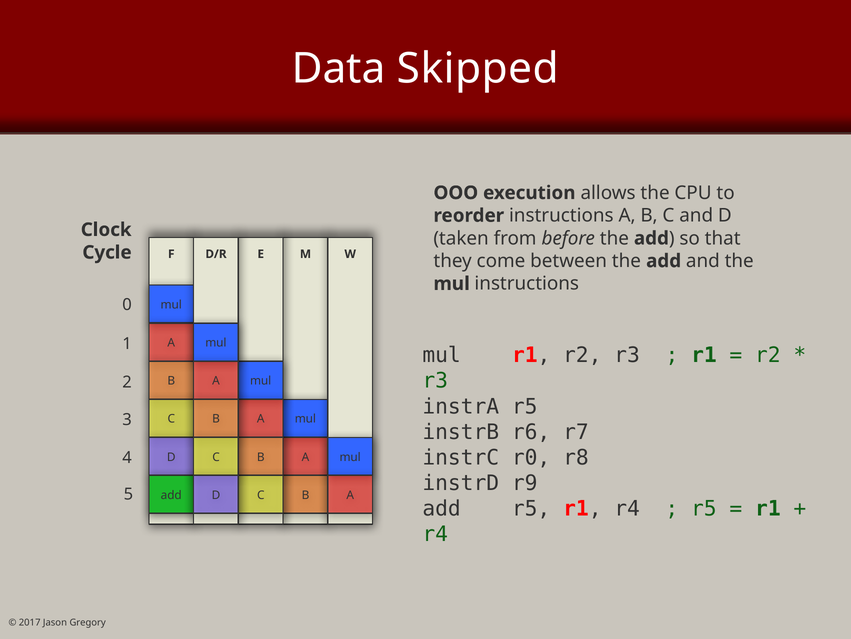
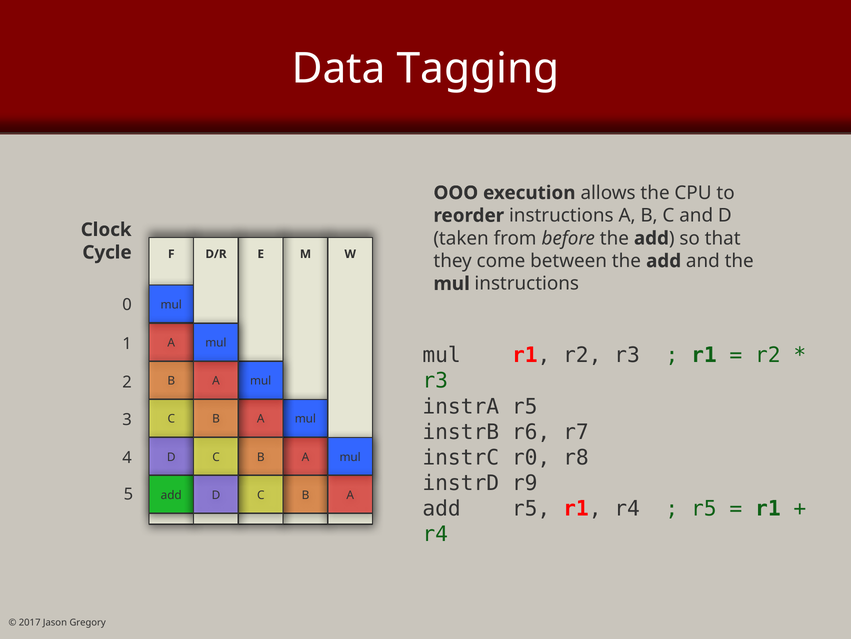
Skipped: Skipped -> Tagging
